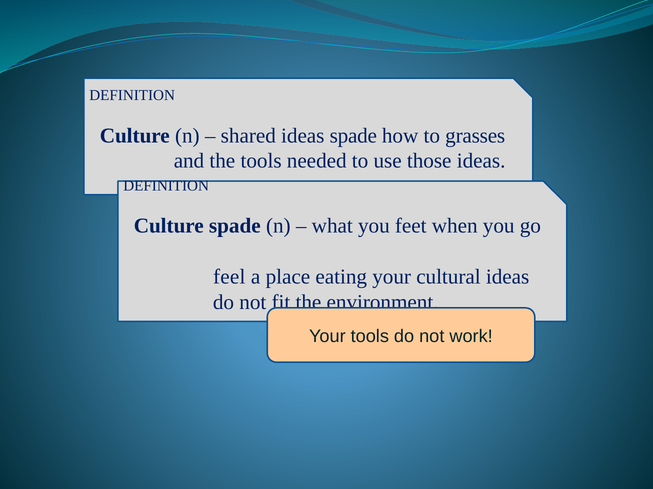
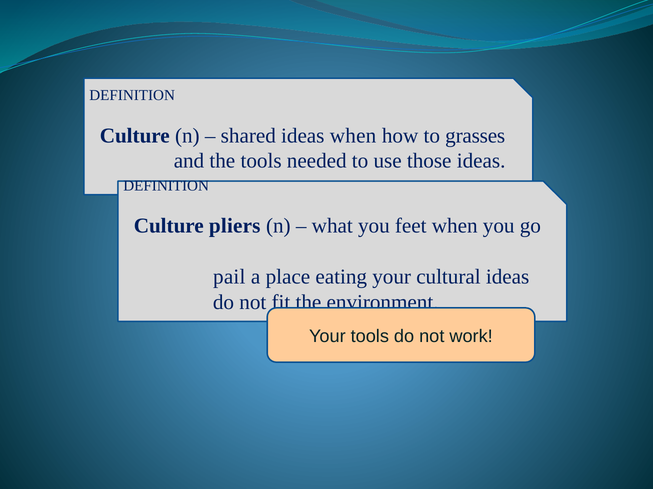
ideas spade: spade -> when
Culture spade: spade -> pliers
feel: feel -> pail
